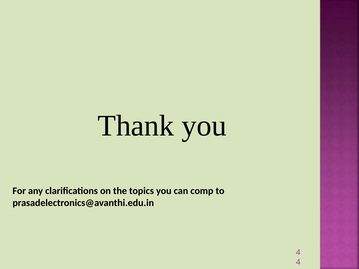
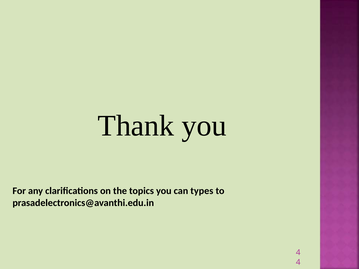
comp: comp -> types
